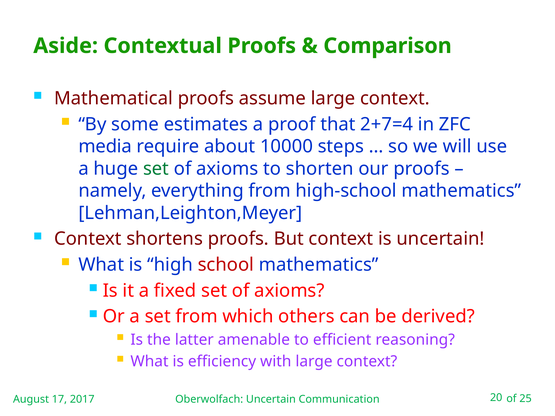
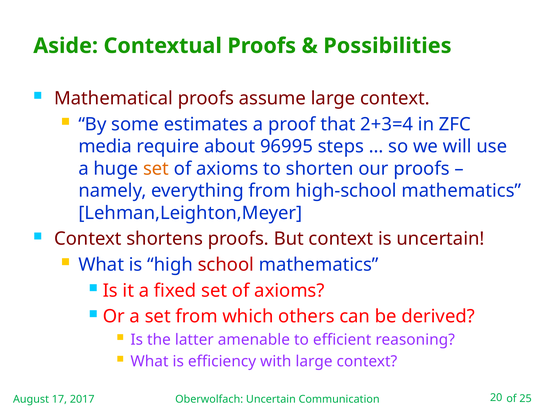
Comparison: Comparison -> Possibilities
2+7=4: 2+7=4 -> 2+3=4
10000: 10000 -> 96995
set at (156, 169) colour: green -> orange
